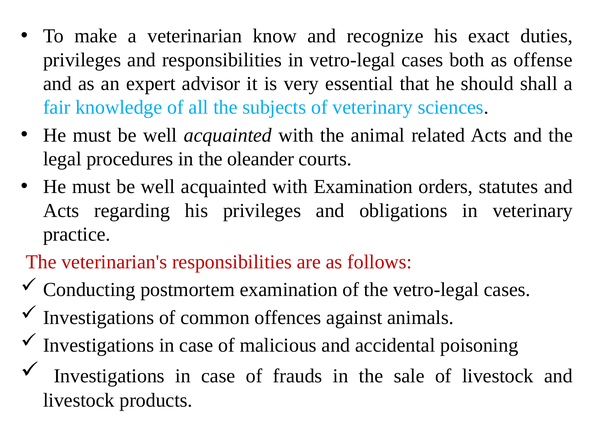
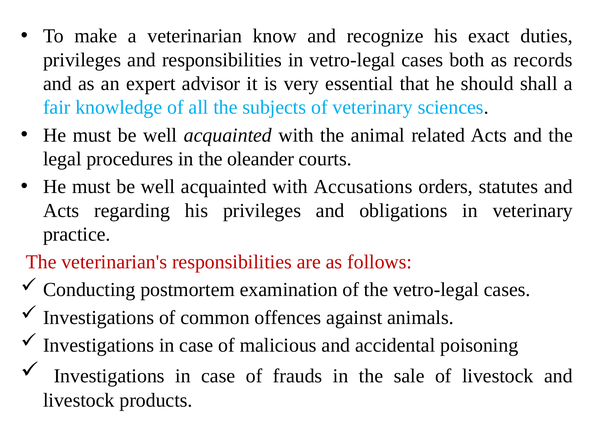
offense: offense -> records
with Examination: Examination -> Accusations
